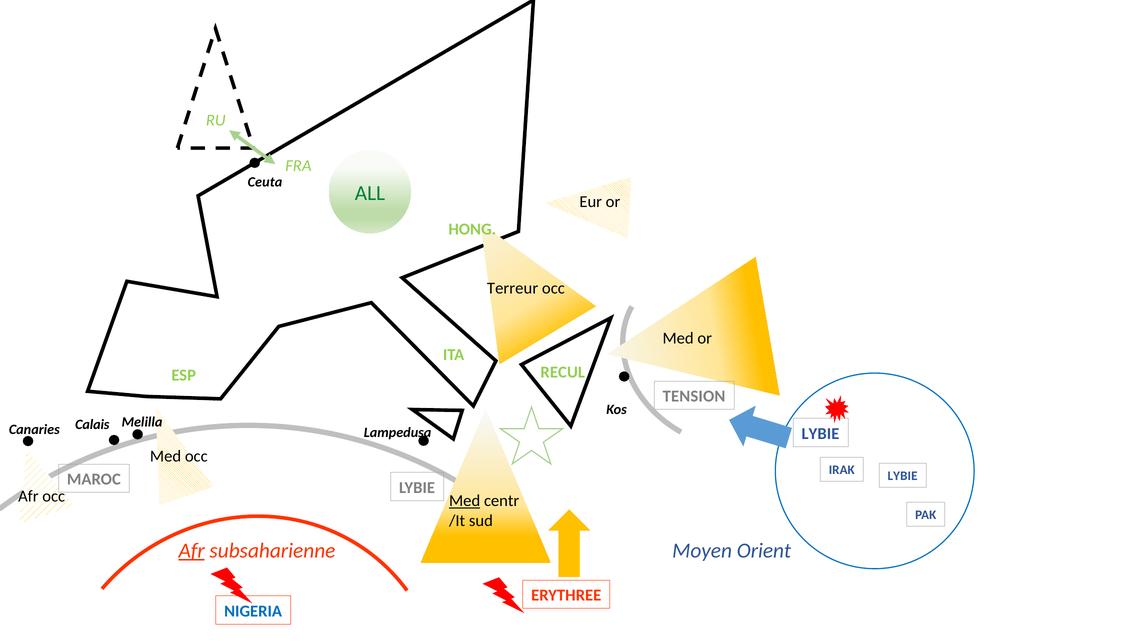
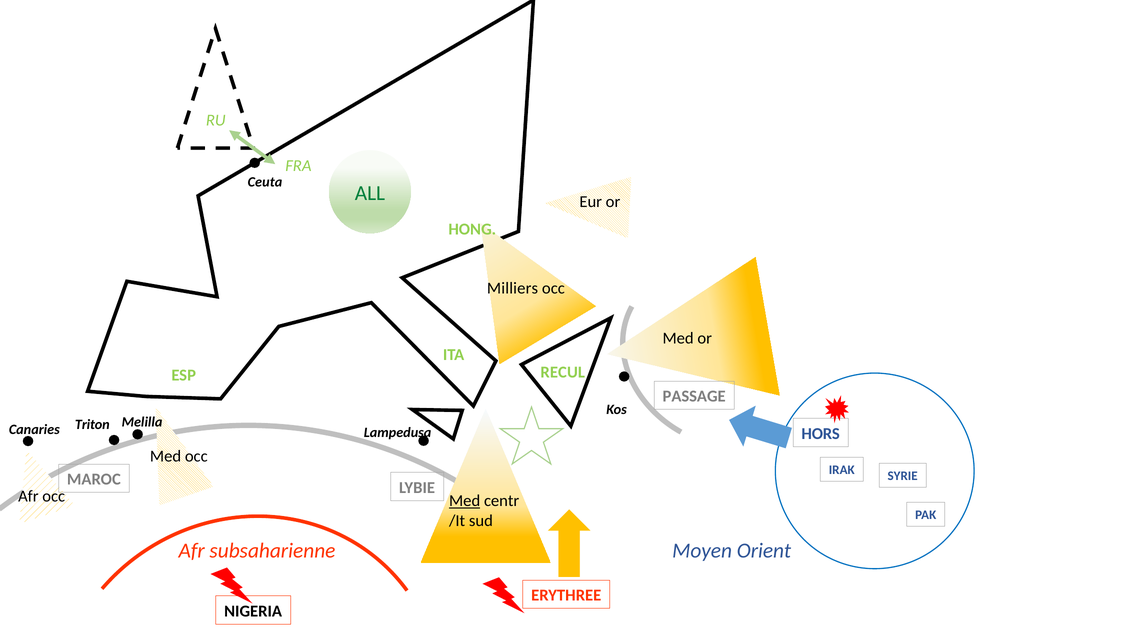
Terreur: Terreur -> Milliers
TENSION: TENSION -> PASSAGE
Calais: Calais -> Triton
LYBIE at (821, 433): LYBIE -> HORS
IRAK LYBIE: LYBIE -> SYRIE
Afr at (192, 550) underline: present -> none
NIGERIA colour: blue -> black
